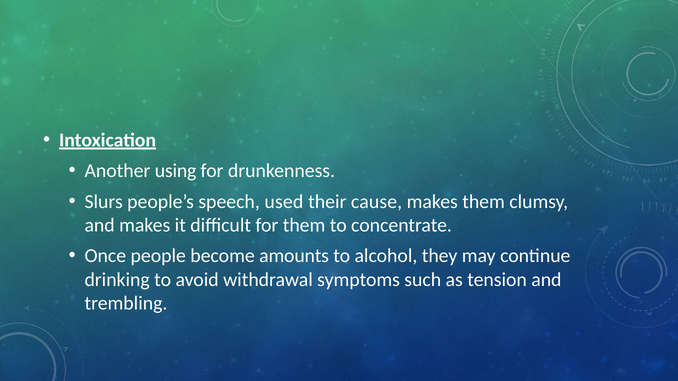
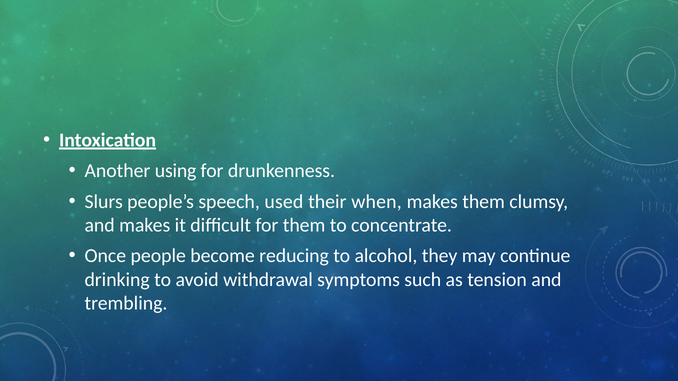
cause: cause -> when
amounts: amounts -> reducing
